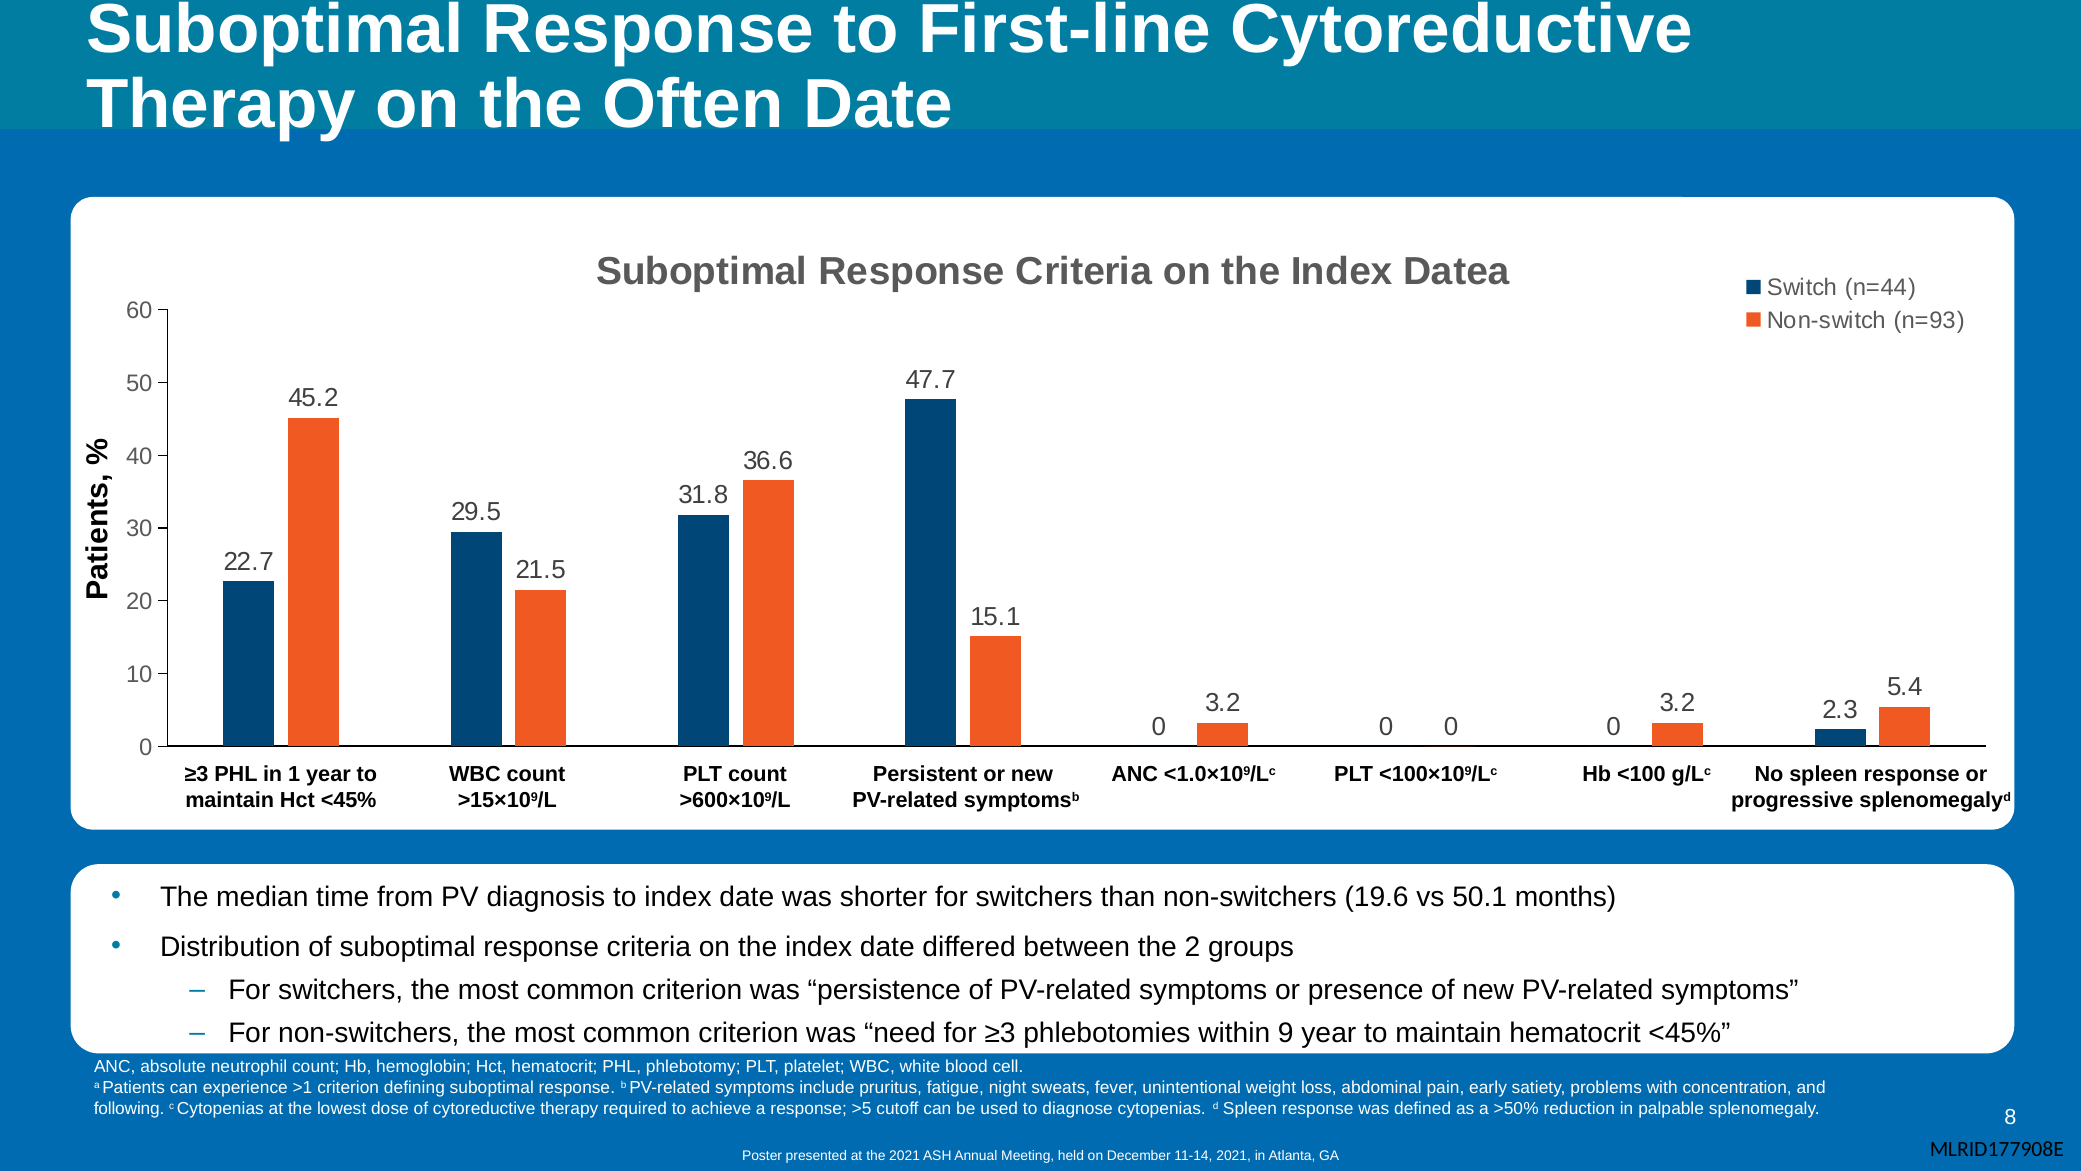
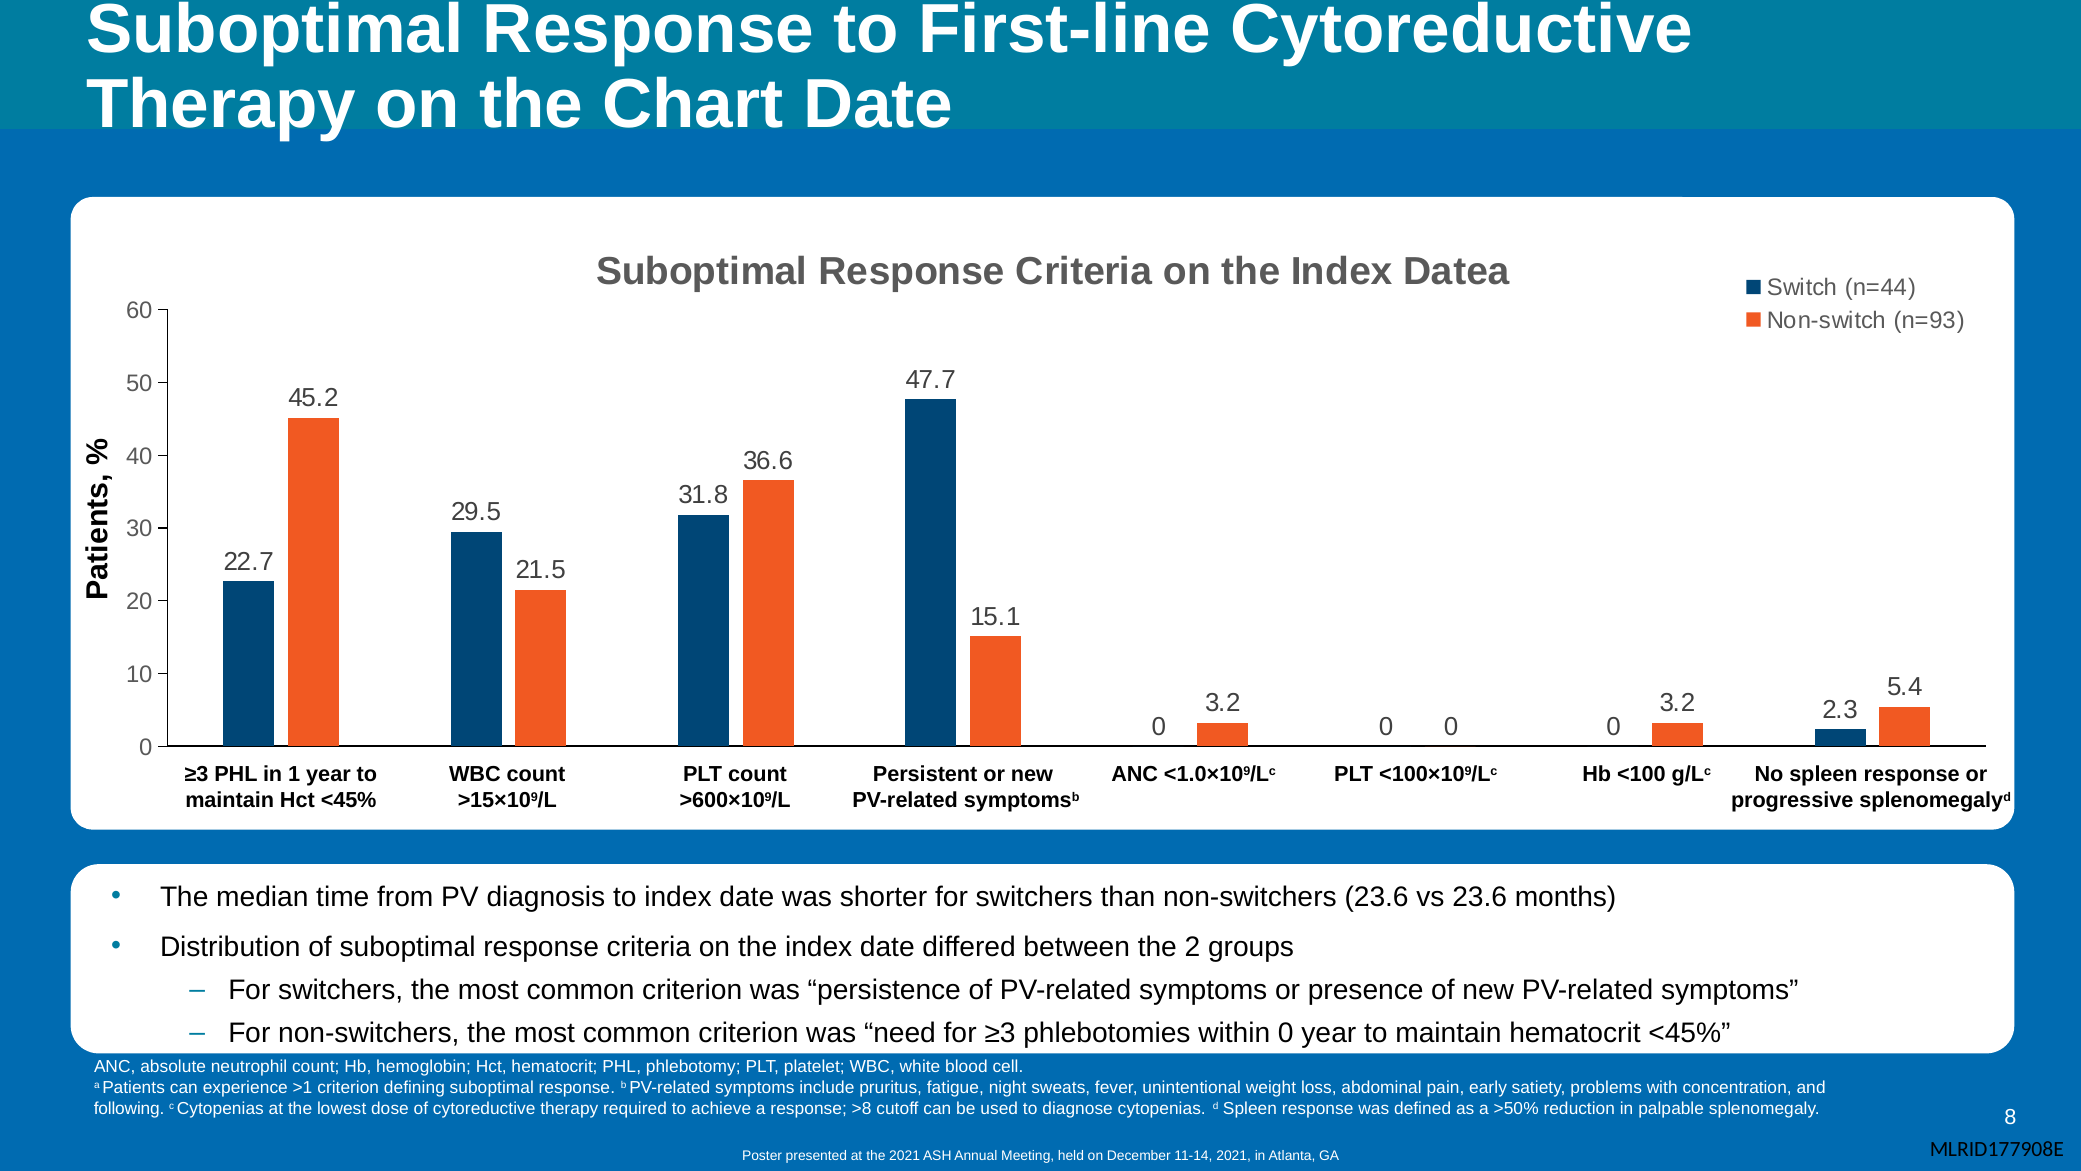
Often: Often -> Chart
non-switchers 19.6: 19.6 -> 23.6
vs 50.1: 50.1 -> 23.6
within 9: 9 -> 0
>5: >5 -> >8
